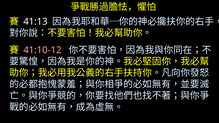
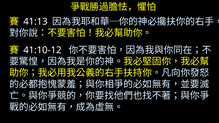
41:10-12 colour: pink -> white
